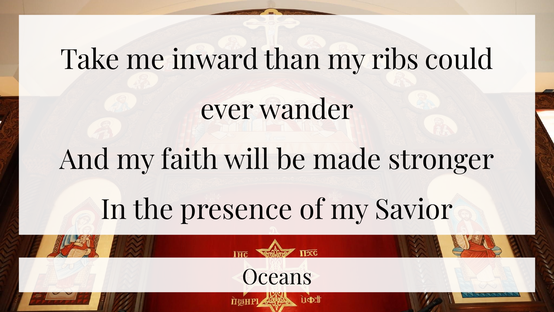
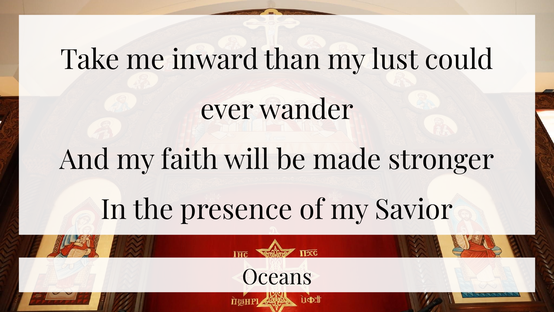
ribs: ribs -> lust
